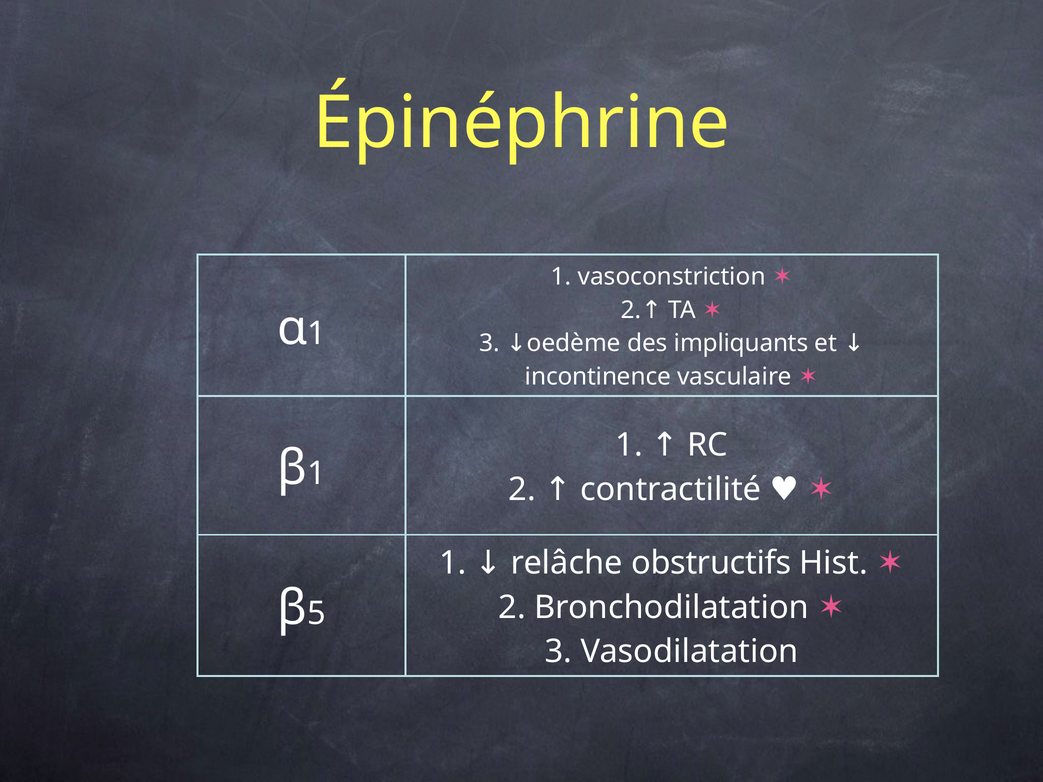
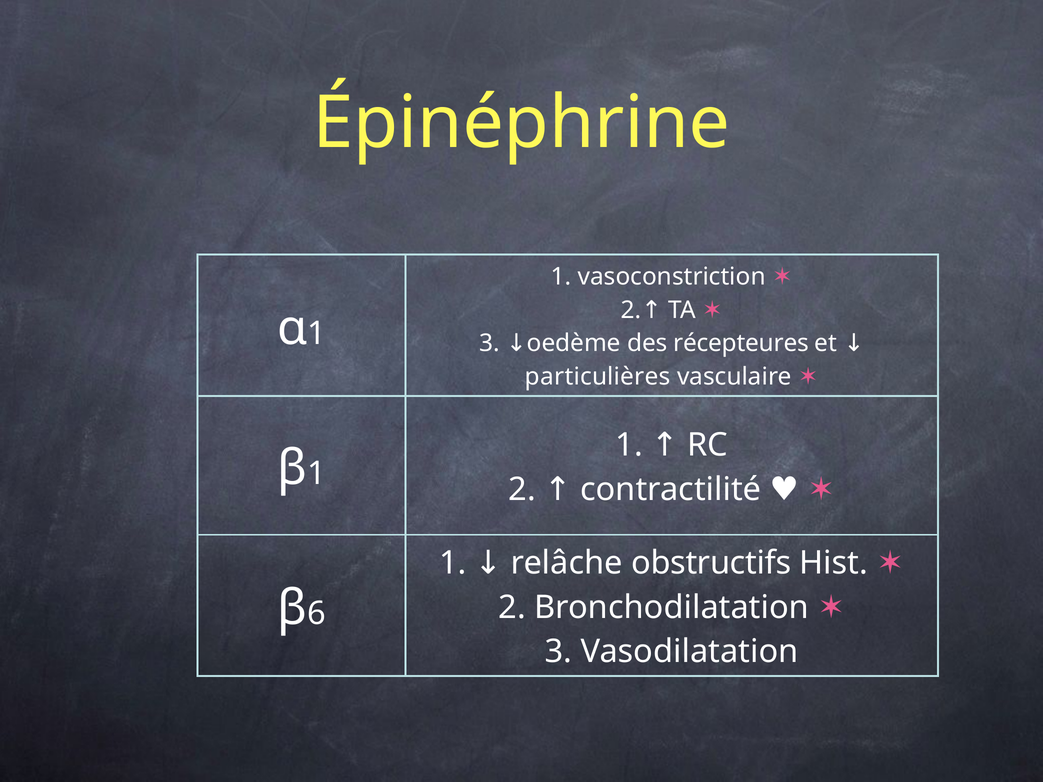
impliquants: impliquants -> récepteures
incontinence: incontinence -> particulières
5: 5 -> 6
